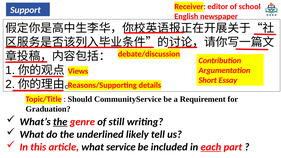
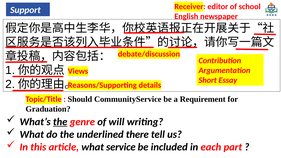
still: still -> will
likely: likely -> there
each underline: present -> none
